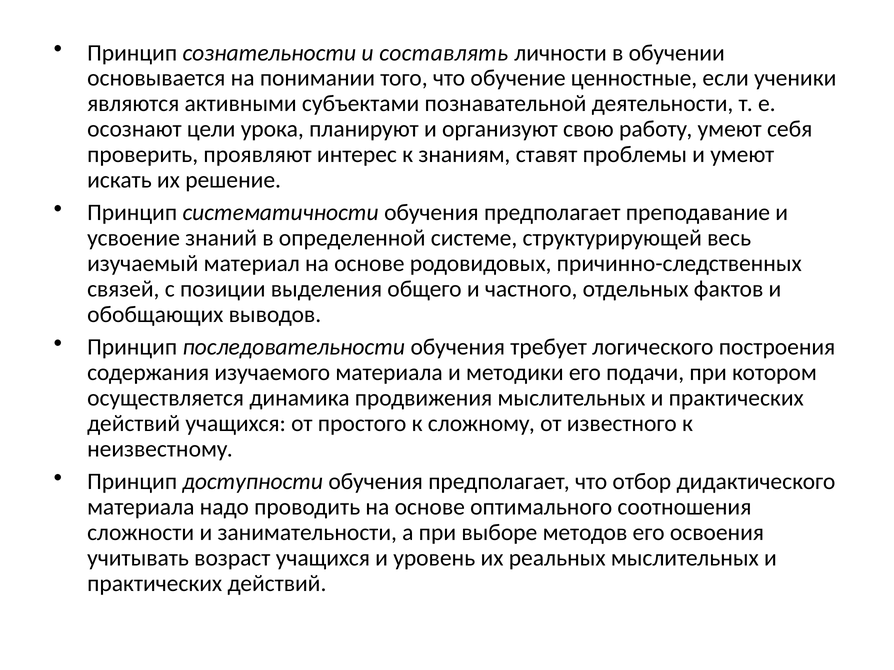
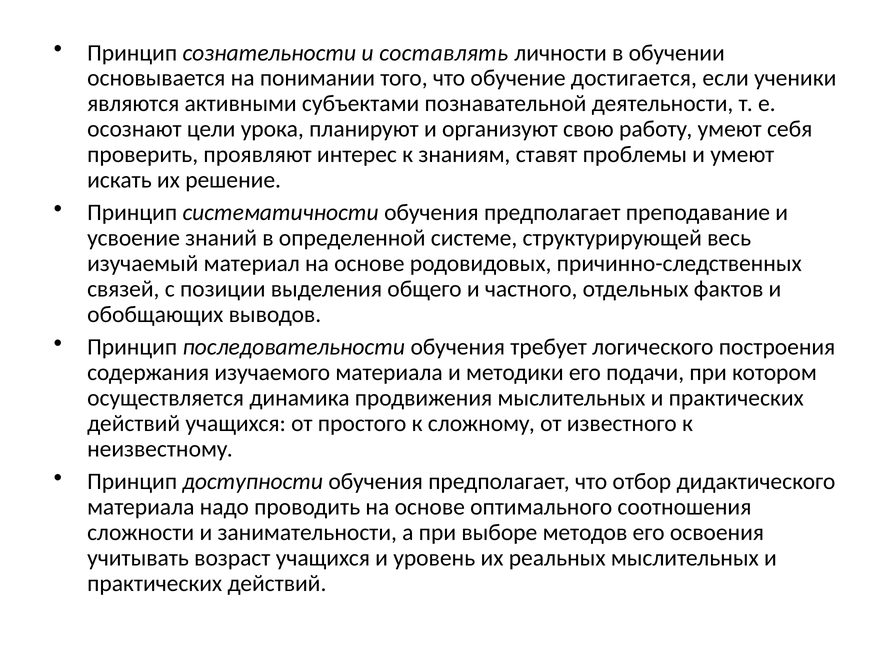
ценностные: ценностные -> достигается
